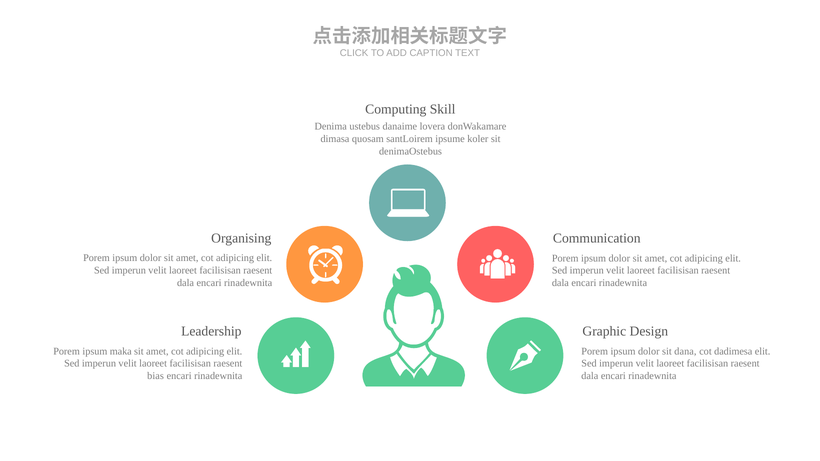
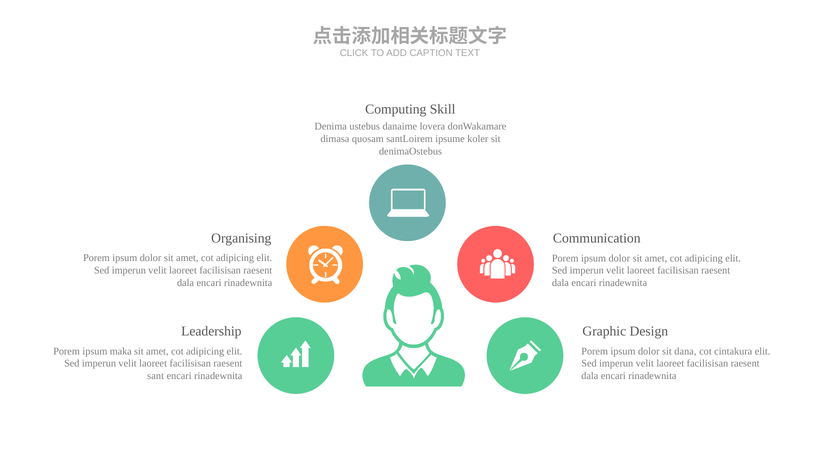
dadimesa: dadimesa -> cintakura
bias: bias -> sant
